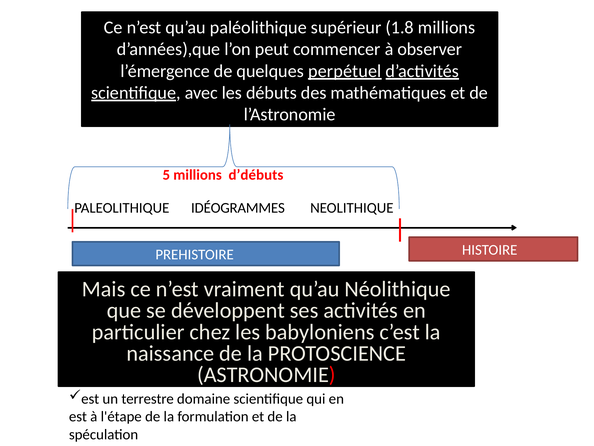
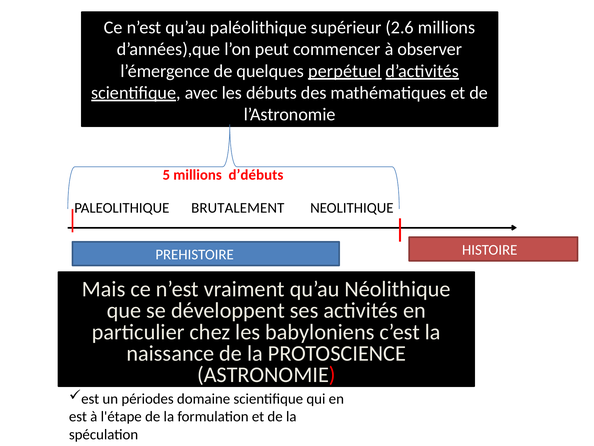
1.8: 1.8 -> 2.6
IDÉOGRAMMES: IDÉOGRAMMES -> BRUTALEMENT
terrestre: terrestre -> périodes
